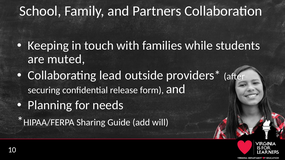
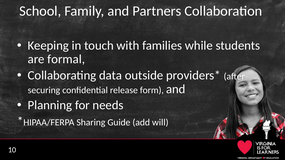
muted: muted -> formal
lead: lead -> data
